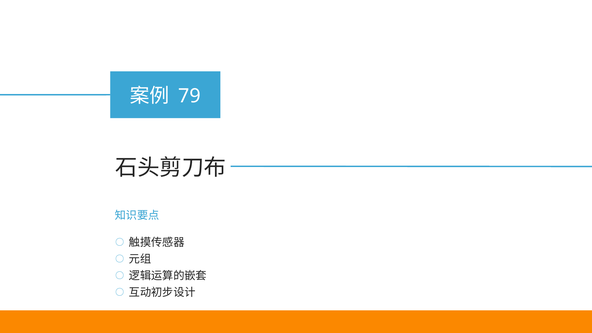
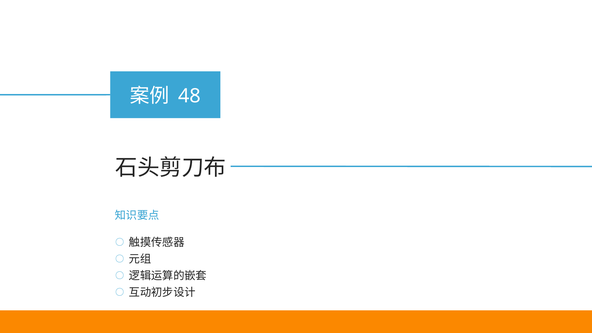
79: 79 -> 48
